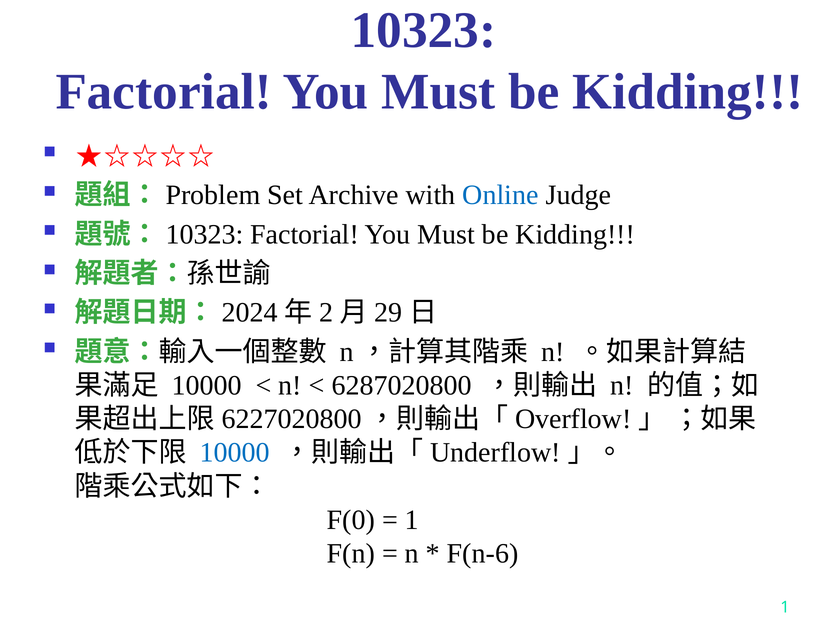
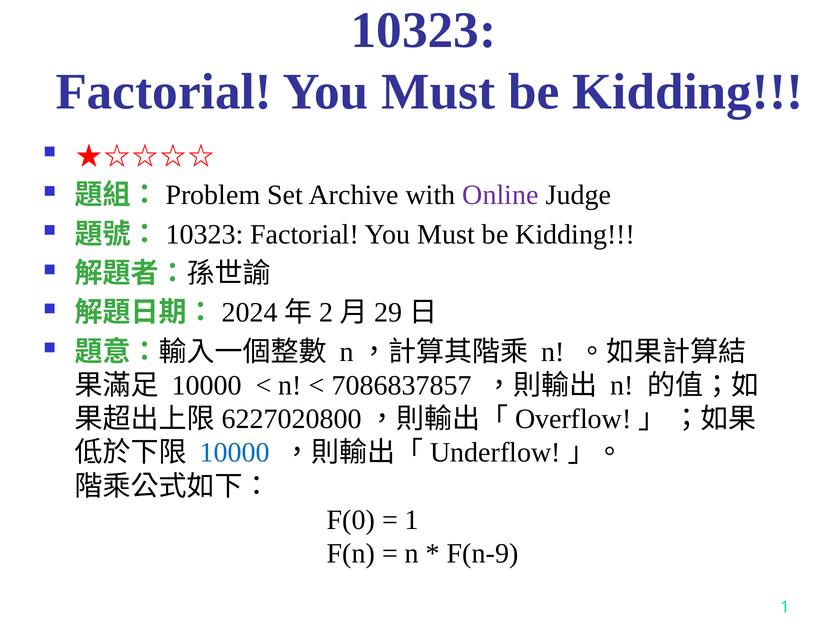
Online colour: blue -> purple
6287020800: 6287020800 -> 7086837857
F(n-6: F(n-6 -> F(n-9
